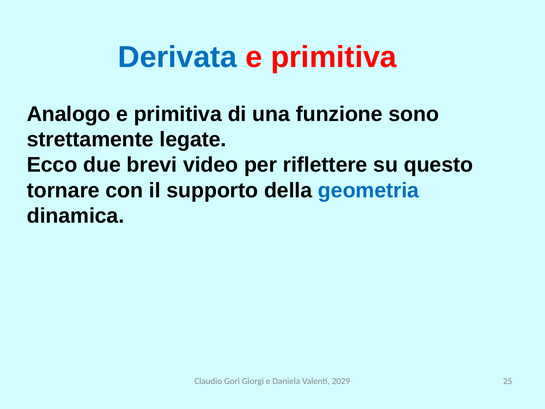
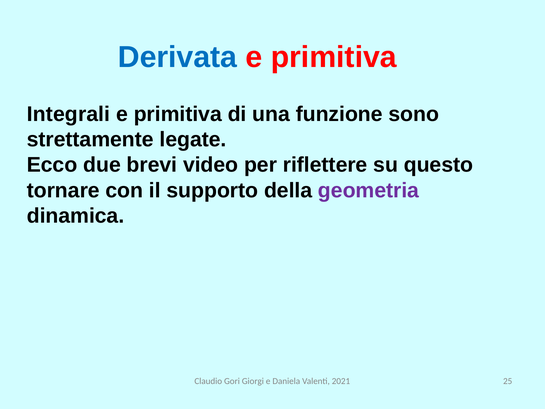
Analogo: Analogo -> Integrali
geometria colour: blue -> purple
2029: 2029 -> 2021
